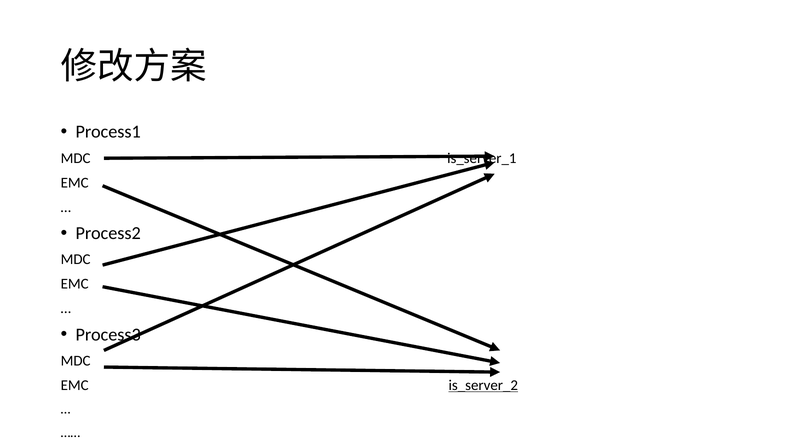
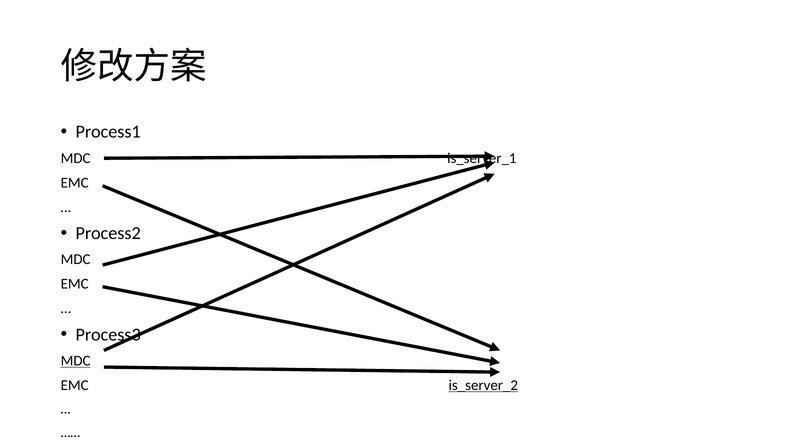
MDC at (76, 361) underline: none -> present
